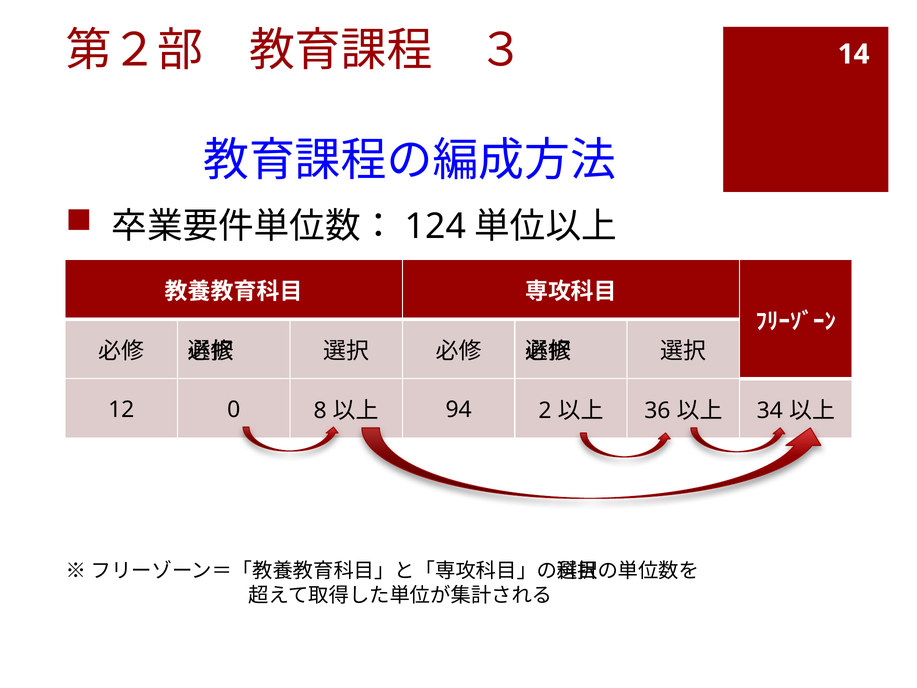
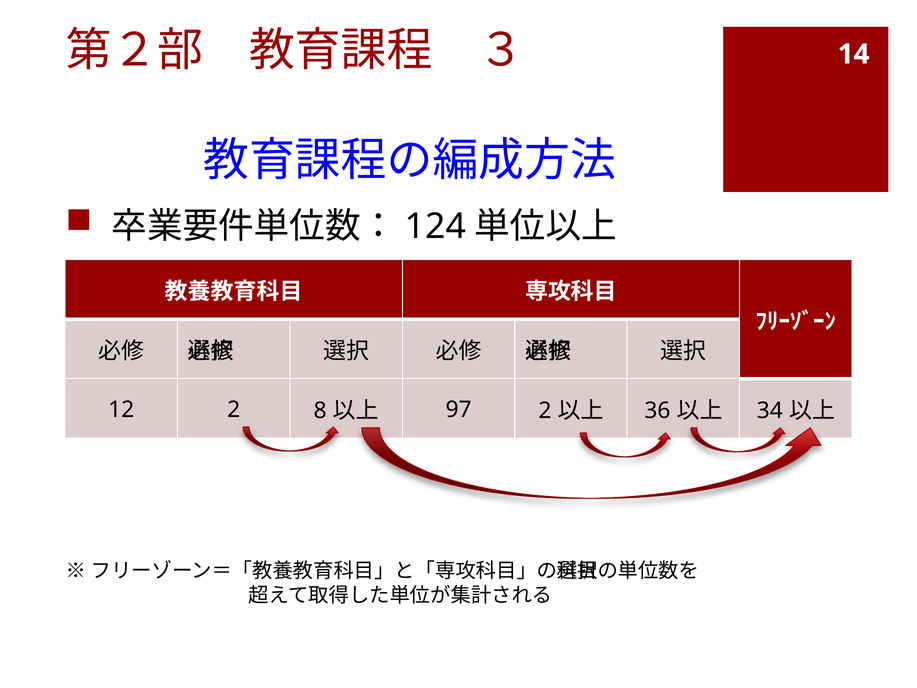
12 0: 0 -> 2
94: 94 -> 97
